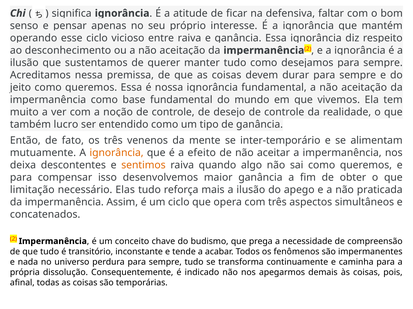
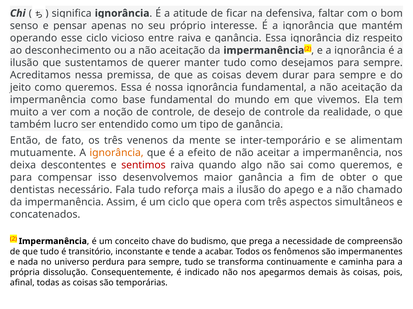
sentimos colour: orange -> red
limitação: limitação -> dentistas
Elas: Elas -> Fala
praticada: praticada -> chamado
